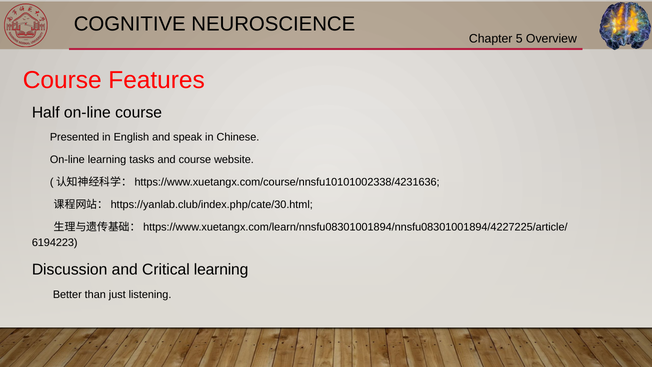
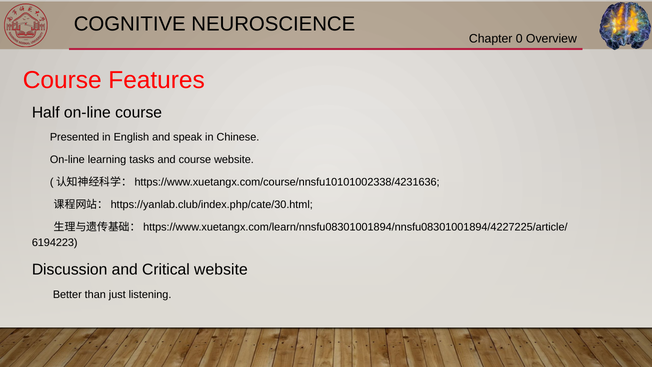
5: 5 -> 0
Critical learning: learning -> website
